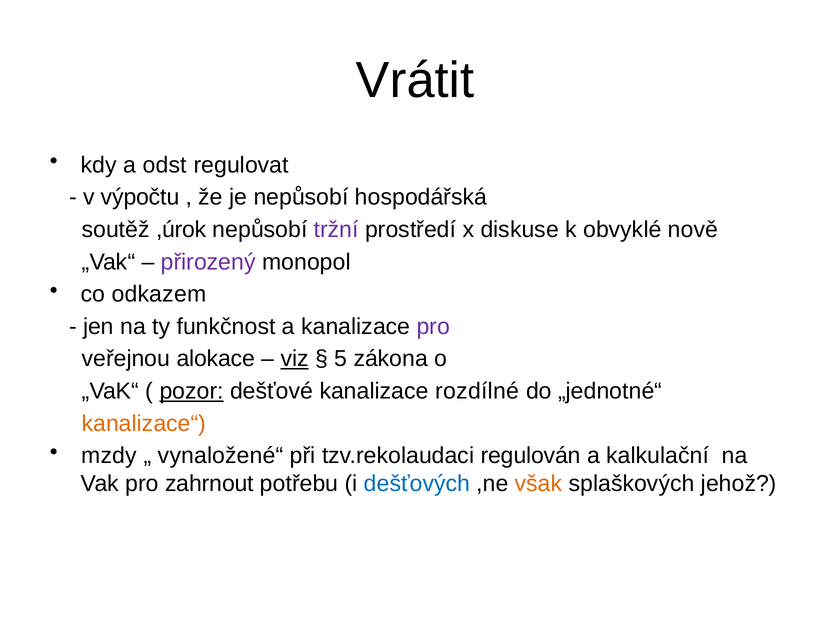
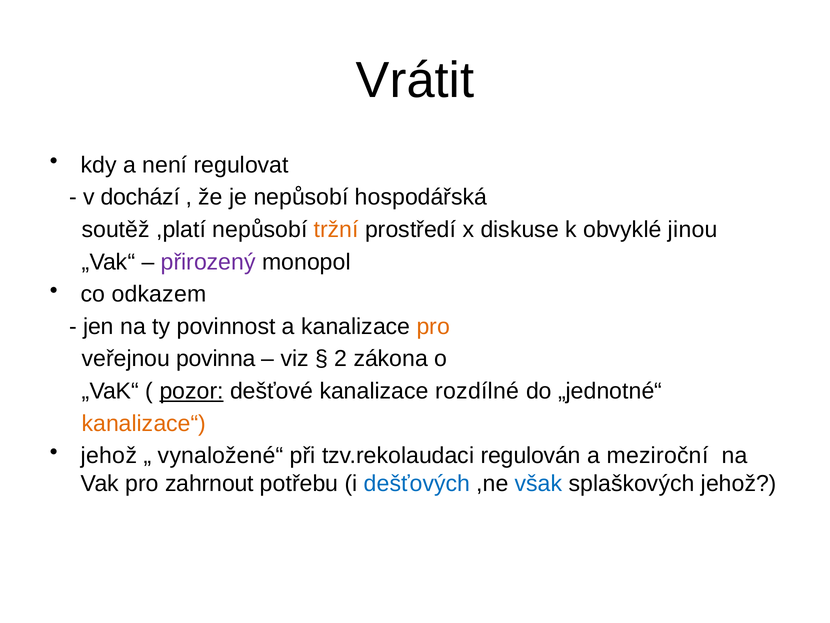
odst: odst -> není
výpočtu: výpočtu -> dochází
,úrok: ,úrok -> ,platí
tržní colour: purple -> orange
nově: nově -> jinou
funkčnost: funkčnost -> povinnost
pro at (433, 326) colour: purple -> orange
alokace: alokace -> povinna
viz underline: present -> none
5: 5 -> 2
mzdy at (109, 455): mzdy -> jehož
kalkulační: kalkulační -> meziroční
však colour: orange -> blue
